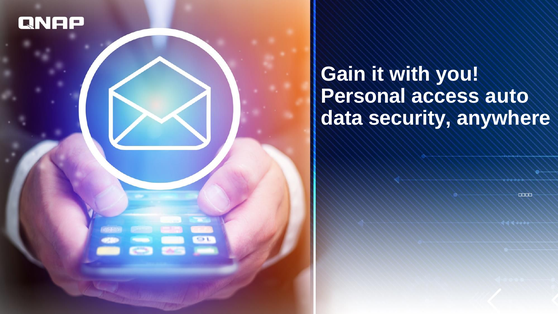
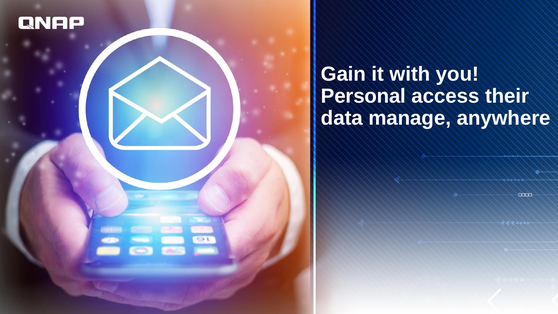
auto: auto -> their
security: security -> manage
